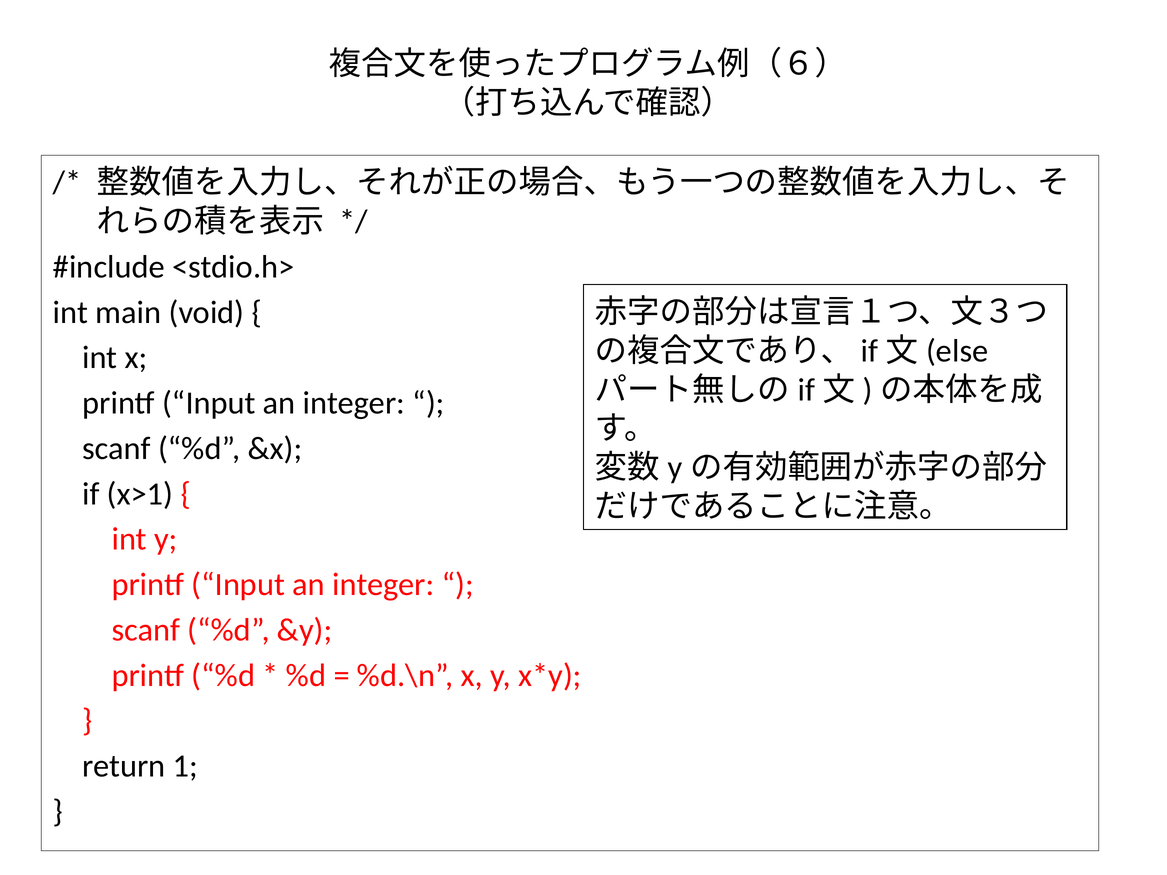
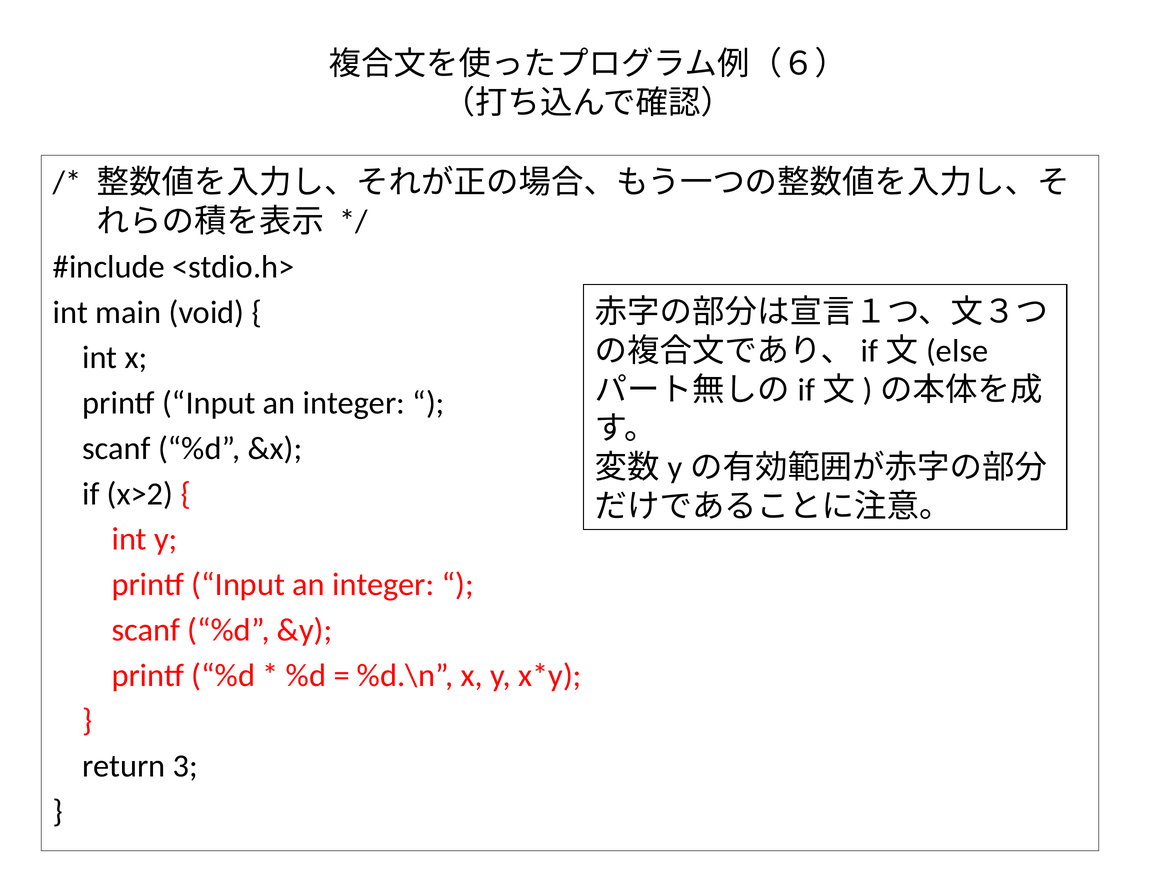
x>1: x>1 -> x>2
1: 1 -> 3
